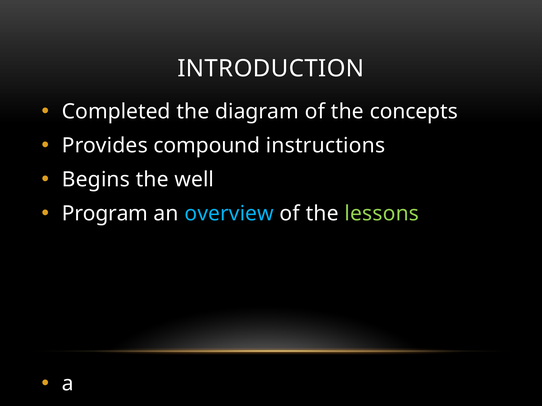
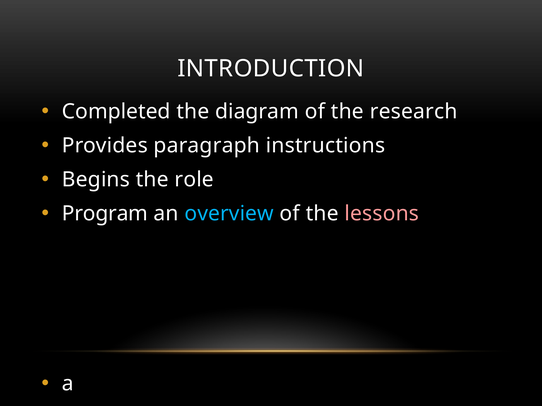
concepts: concepts -> research
compound: compound -> paragraph
well: well -> role
lessons colour: light green -> pink
